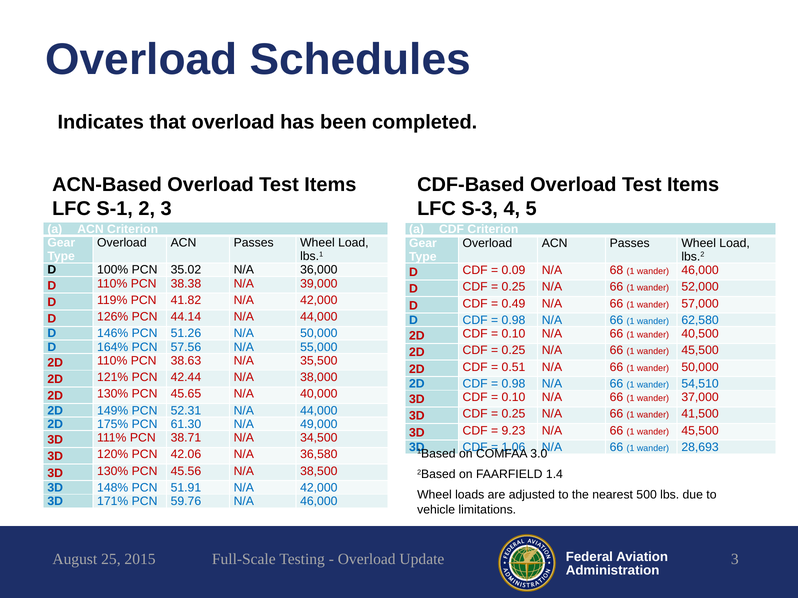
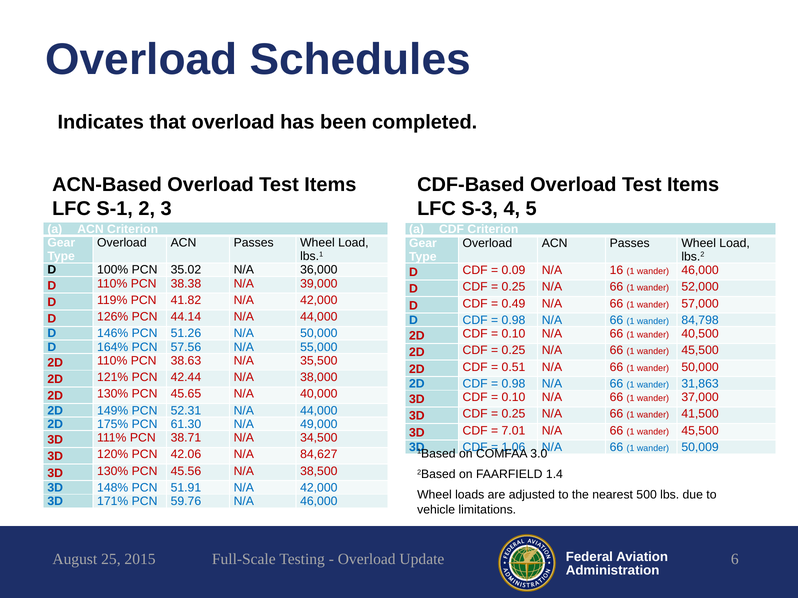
68: 68 -> 16
62,580: 62,580 -> 84,798
54,510: 54,510 -> 31,863
9.23: 9.23 -> 7.01
28,693: 28,693 -> 50,009
36,580: 36,580 -> 84,627
Update 3: 3 -> 6
